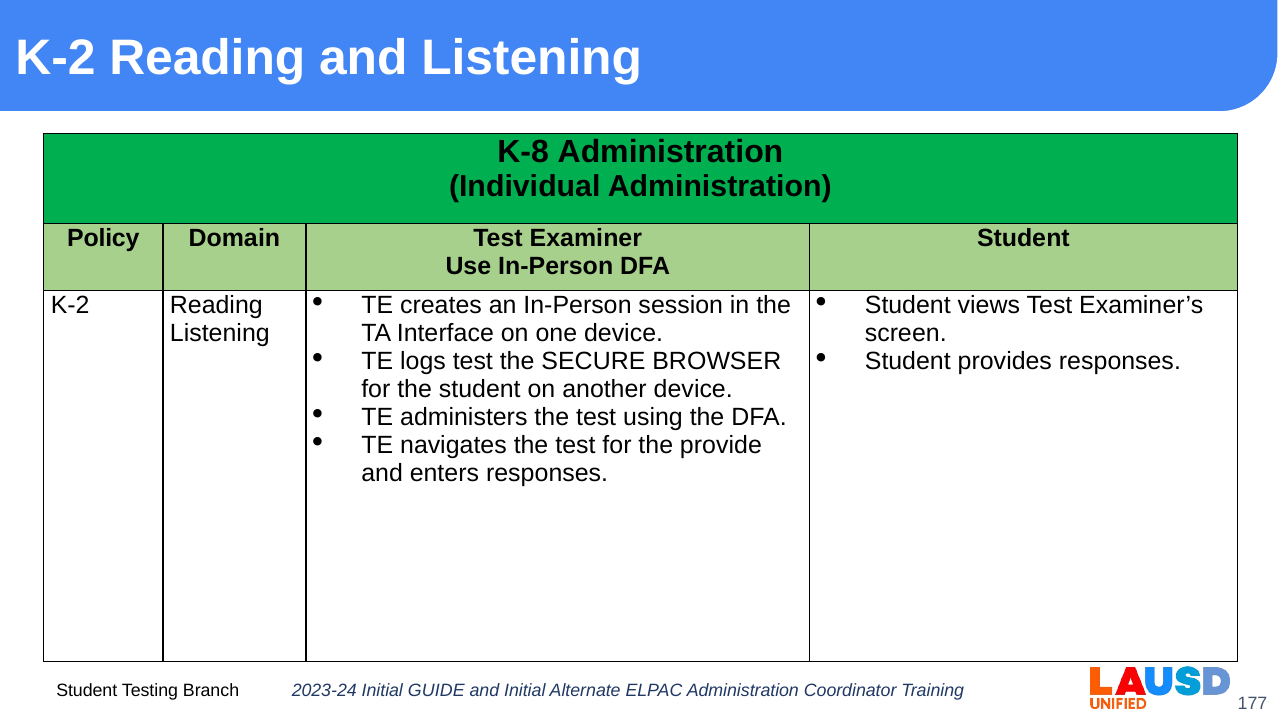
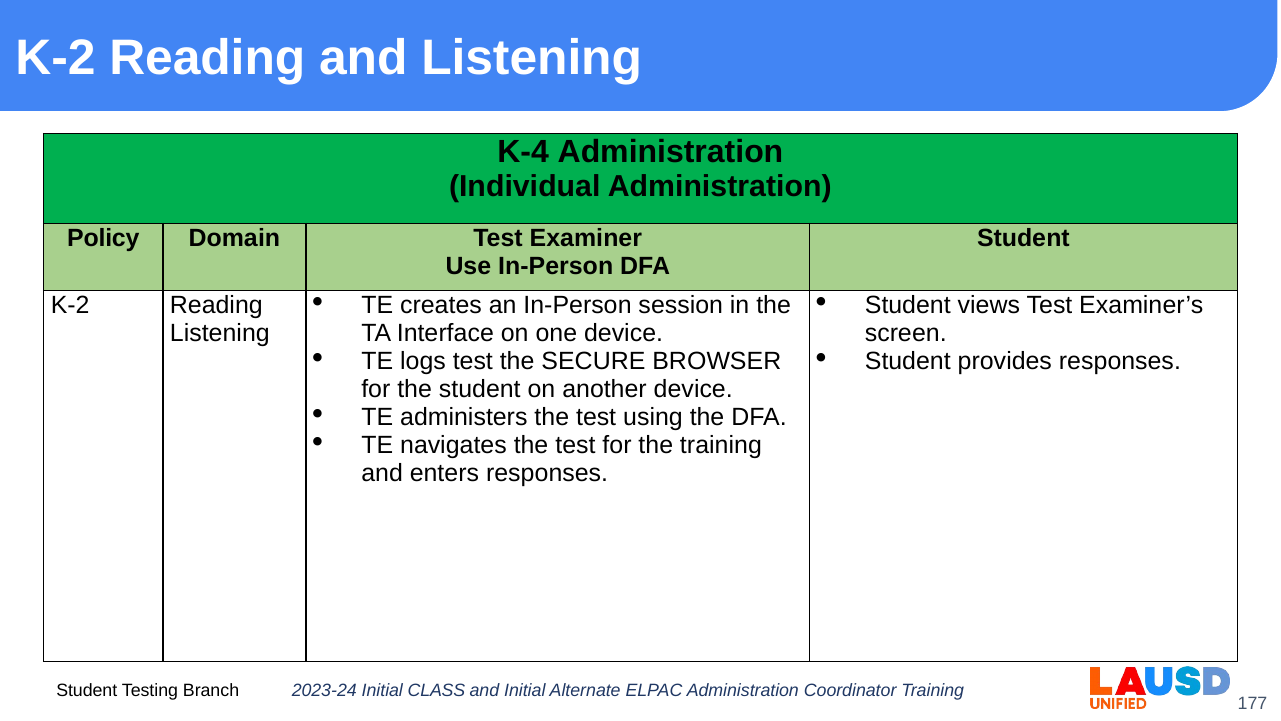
K-8: K-8 -> K-4
the provide: provide -> training
GUIDE: GUIDE -> CLASS
